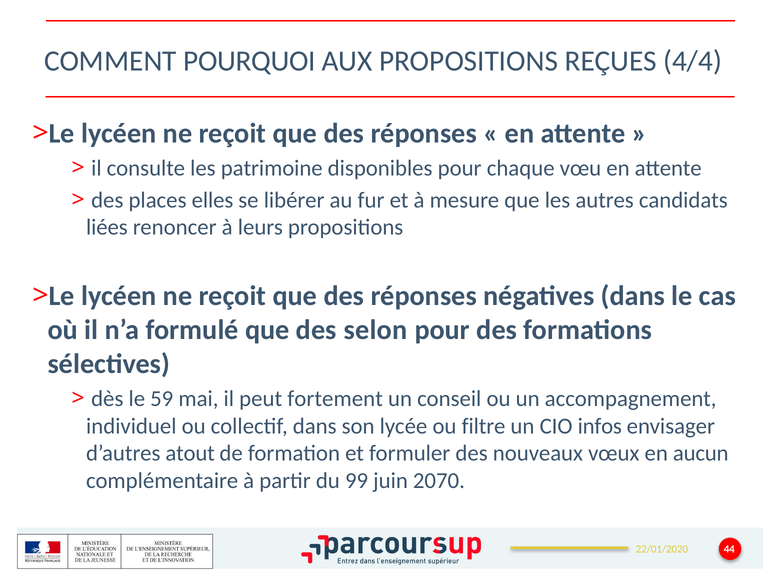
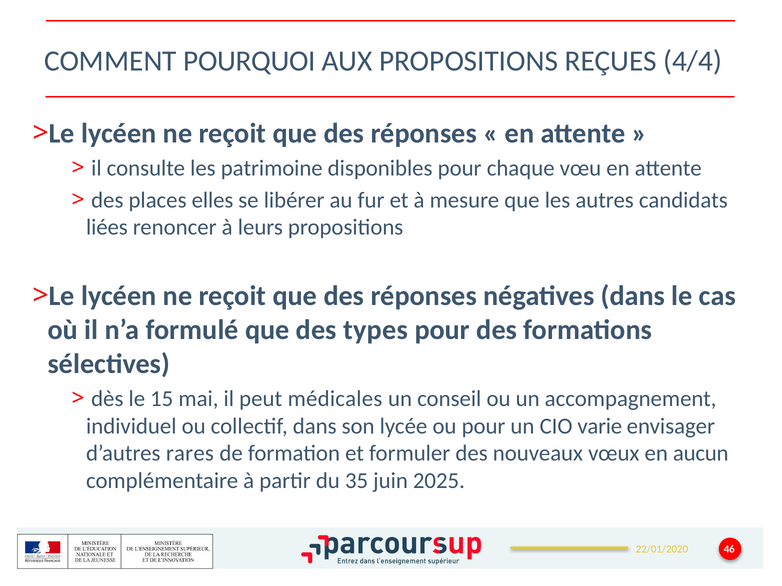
selon: selon -> types
59: 59 -> 15
fortement: fortement -> médicales
ou filtre: filtre -> pour
infos: infos -> varie
atout: atout -> rares
99: 99 -> 35
2070: 2070 -> 2025
44: 44 -> 46
